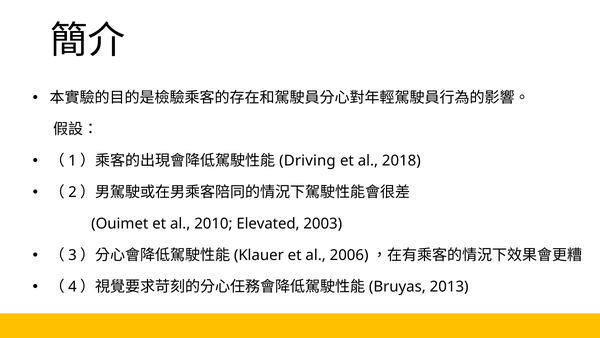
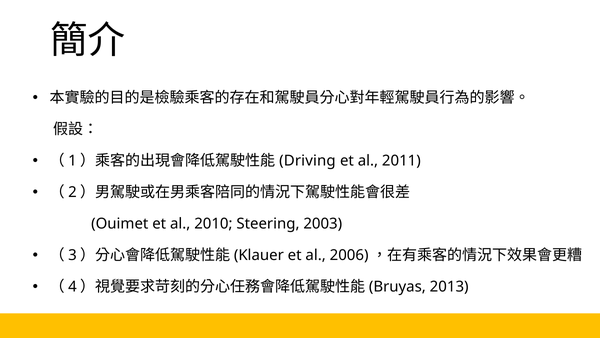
2018: 2018 -> 2011
Elevated: Elevated -> Steering
